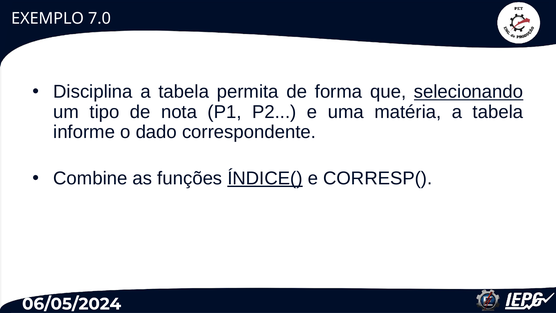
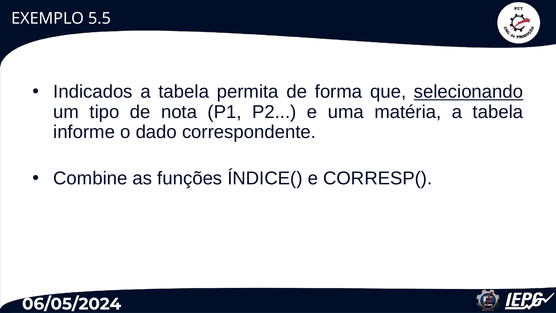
7.0: 7.0 -> 5.5
Disciplina: Disciplina -> Indicados
ÍNDICE( underline: present -> none
